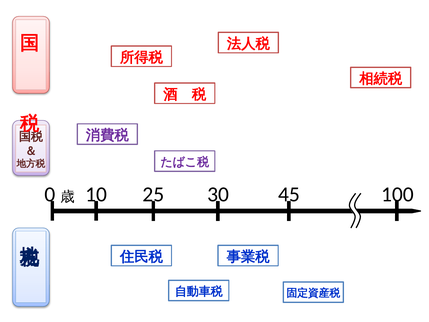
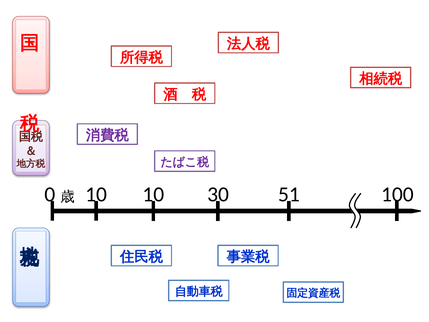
10 25: 25 -> 10
45: 45 -> 51
